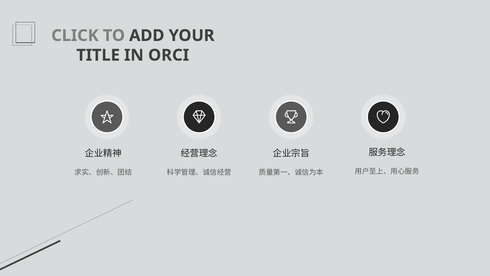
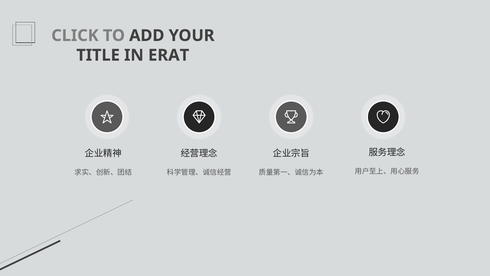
ORCI: ORCI -> ERAT
